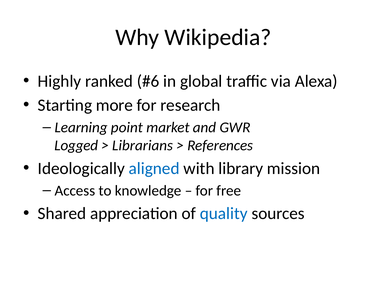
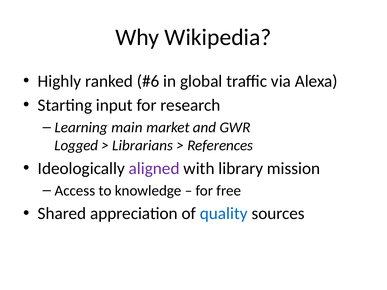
more: more -> input
point: point -> main
aligned colour: blue -> purple
